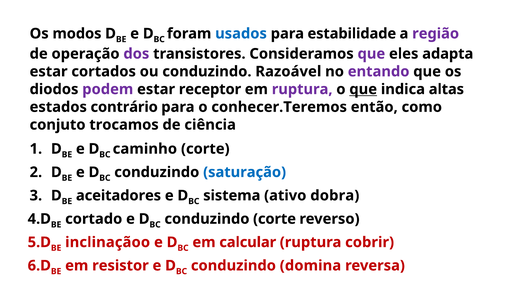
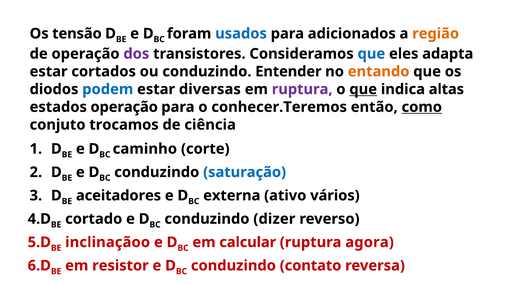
modos: modos -> tensão
estabilidade: estabilidade -> adicionados
região colour: purple -> orange
que at (371, 54) colour: purple -> blue
Razoável: Razoável -> Entender
entando colour: purple -> orange
podem colour: purple -> blue
receptor: receptor -> diversas
estados contrário: contrário -> operação
como underline: none -> present
sistema: sistema -> externa
dobra: dobra -> vários
conduzindo corte: corte -> dizer
cobrir: cobrir -> agora
domina: domina -> contato
